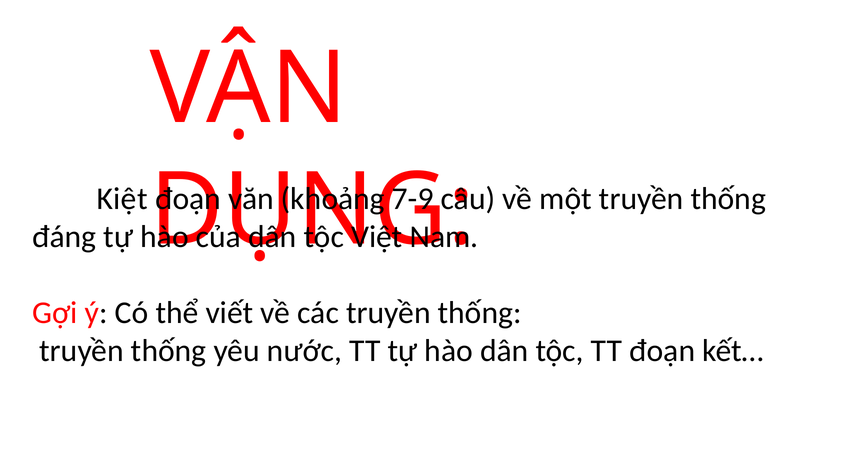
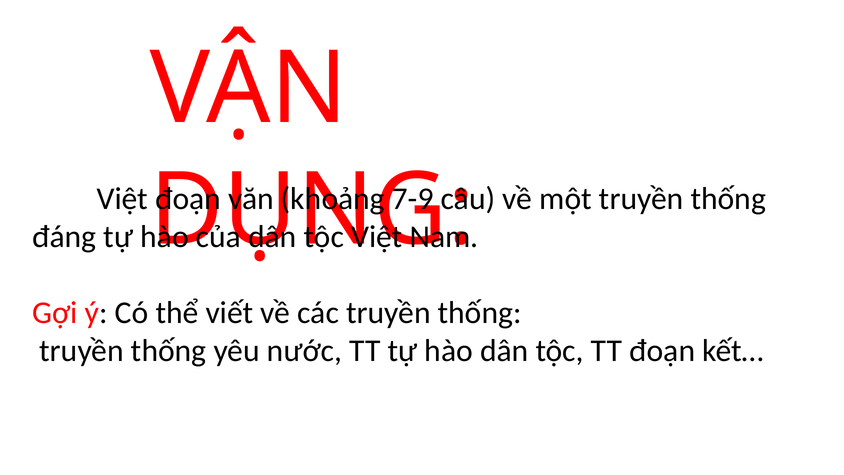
Kiệt at (122, 199): Kiệt -> Việt
